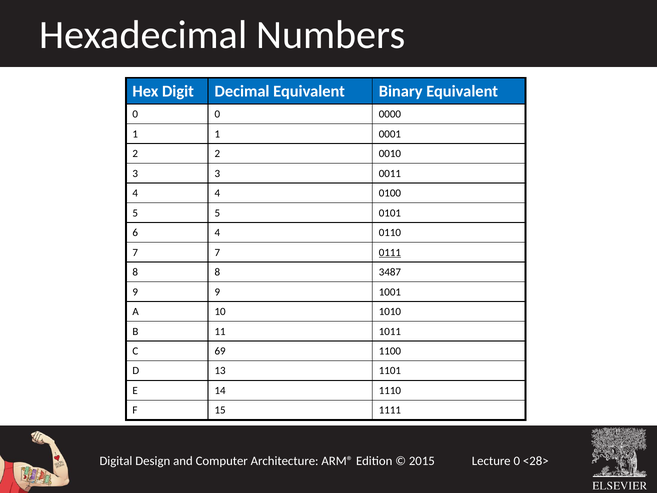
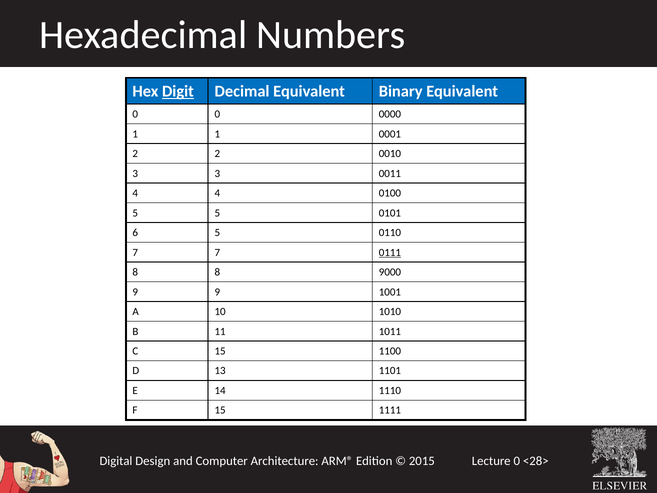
Digit underline: none -> present
6 4: 4 -> 5
3487: 3487 -> 9000
C 69: 69 -> 15
